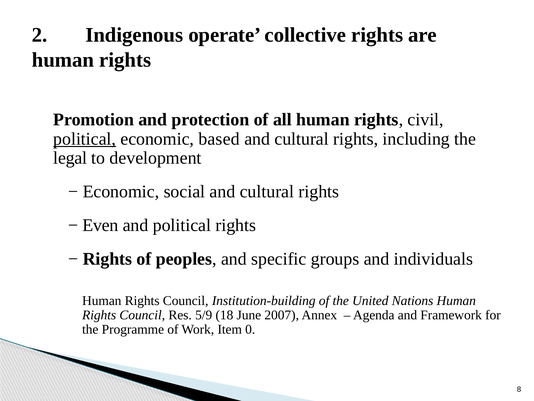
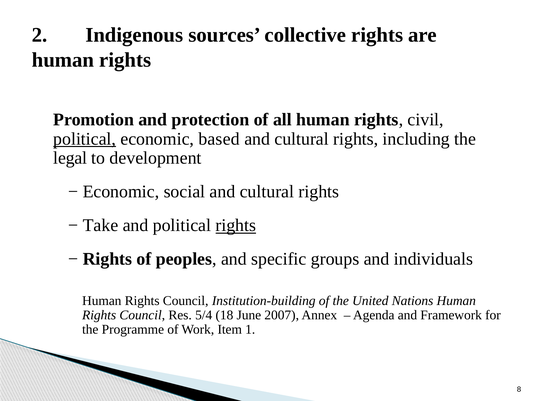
operate: operate -> sources
Even: Even -> Take
rights at (236, 225) underline: none -> present
5/9: 5/9 -> 5/4
0: 0 -> 1
